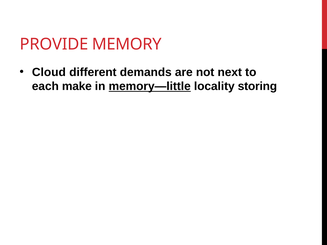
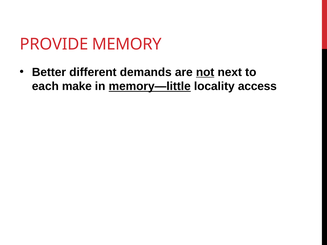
Cloud: Cloud -> Better
not underline: none -> present
storing: storing -> access
